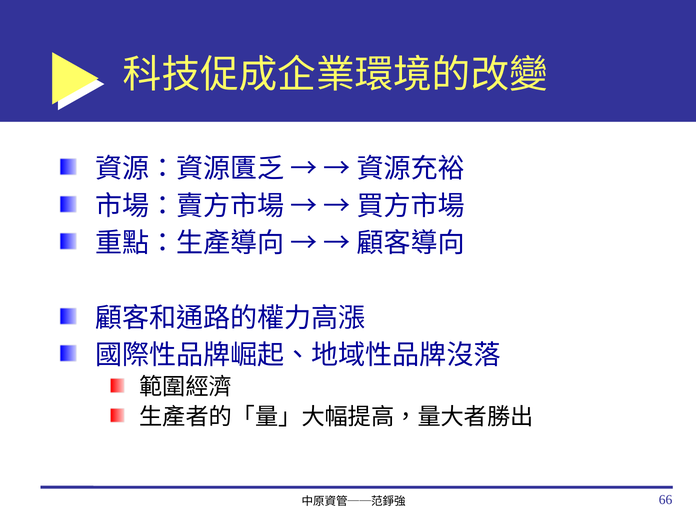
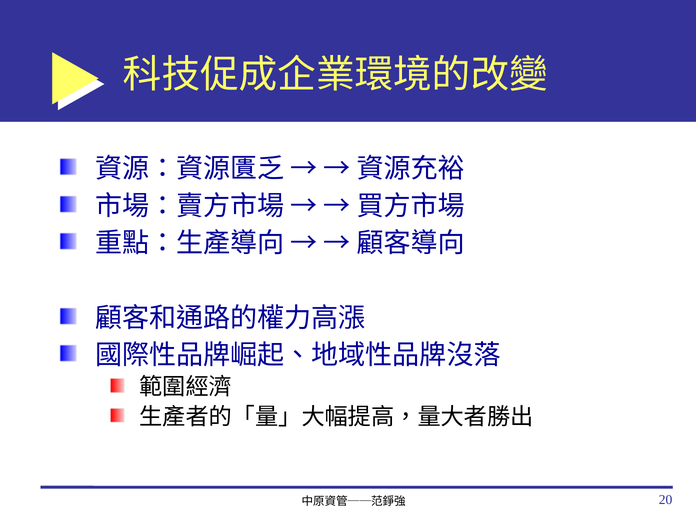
66: 66 -> 20
